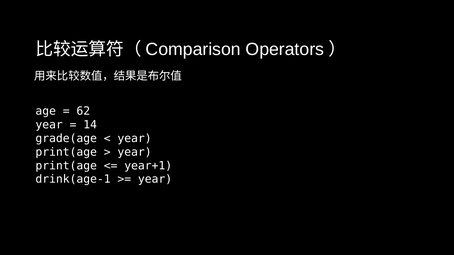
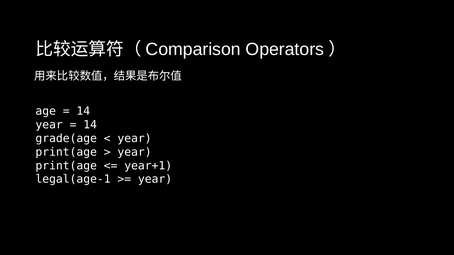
62 at (83, 111): 62 -> 14
drink(age-1: drink(age-1 -> legal(age-1
